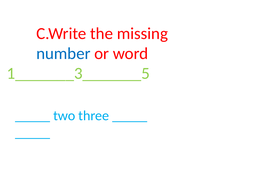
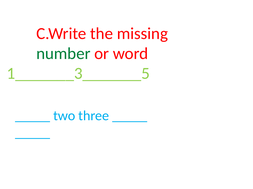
number colour: blue -> green
